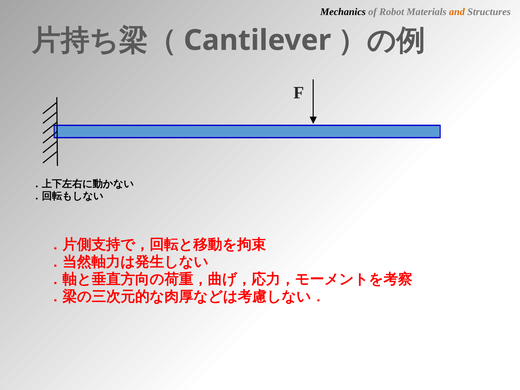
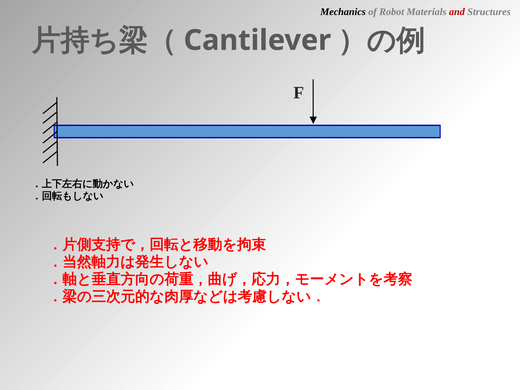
and colour: orange -> red
